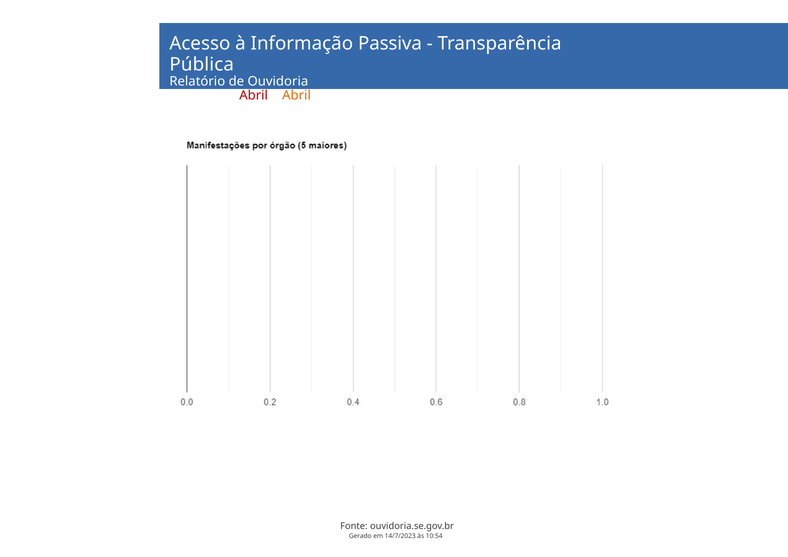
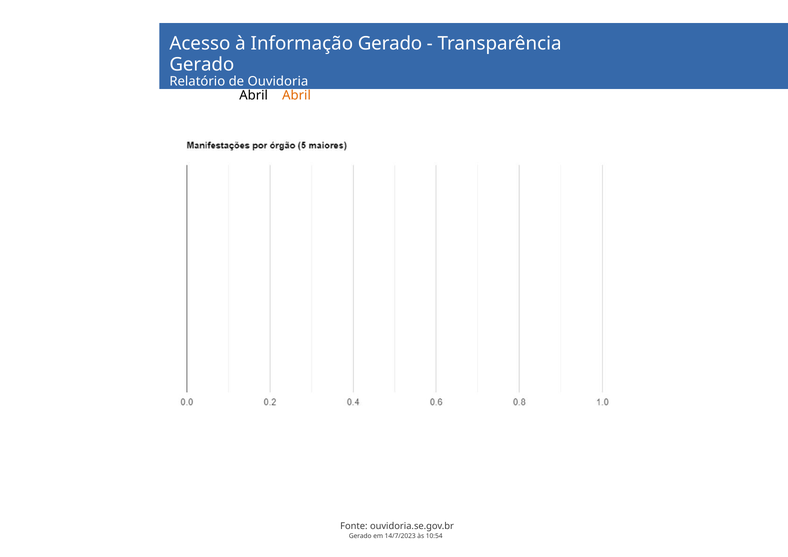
Informação Passiva: Passiva -> Gerado
Pública at (202, 64): Pública -> Gerado
Abril at (254, 96) colour: red -> black
